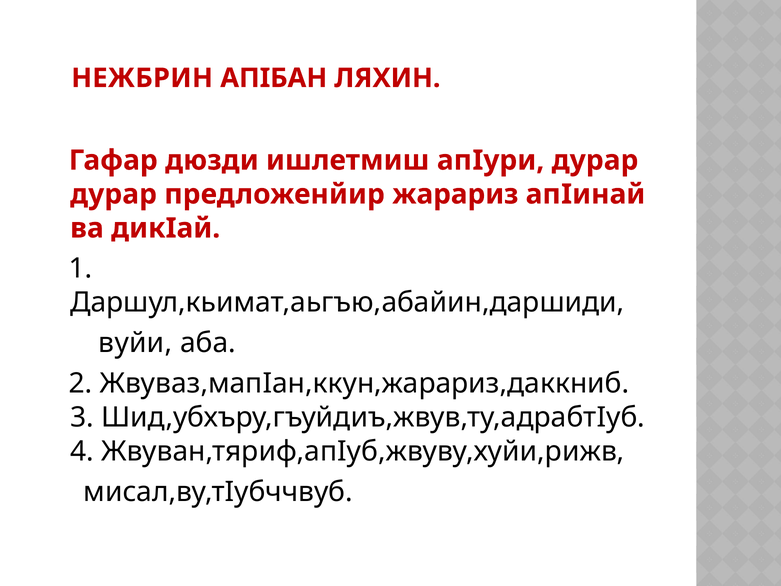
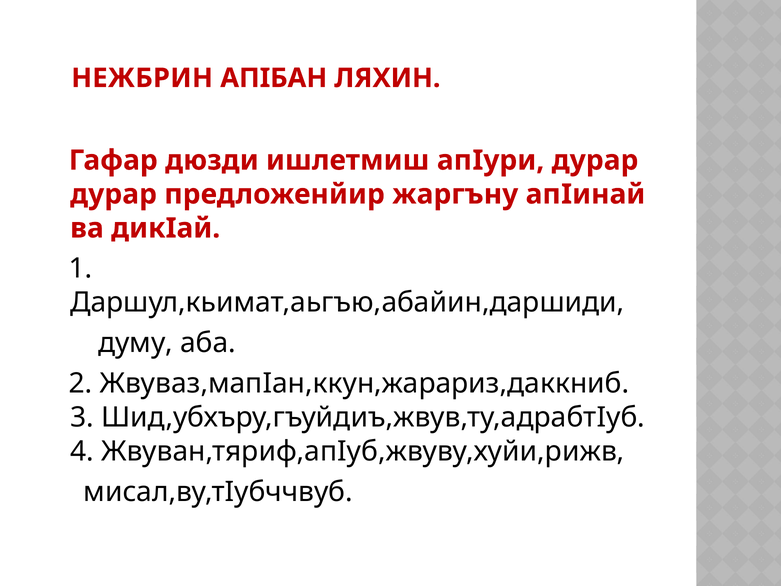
жарариз: жарариз -> жаргъну
вуйи: вуйи -> думу
